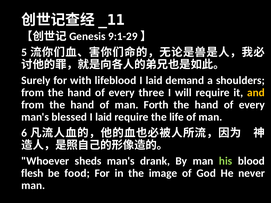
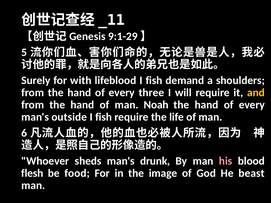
lifeblood I laid: laid -> fish
Forth: Forth -> Noah
blessed: blessed -> outside
laid at (104, 117): laid -> fish
drank: drank -> drunk
his colour: light green -> pink
never: never -> beast
